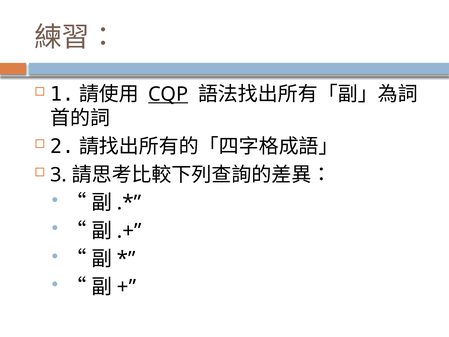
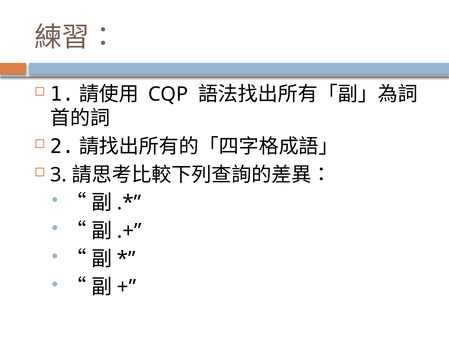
CQP underline: present -> none
